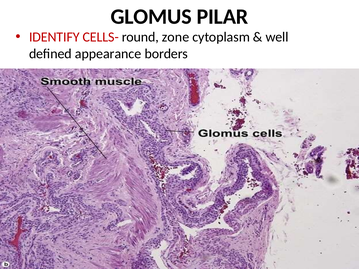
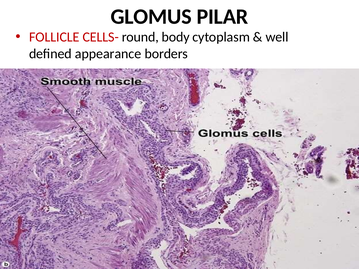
IDENTIFY: IDENTIFY -> FOLLICLE
zone: zone -> body
